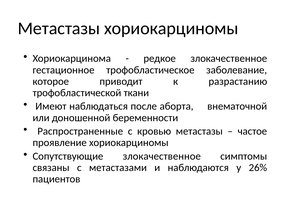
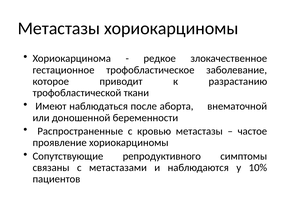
Сопутствующие злокачественное: злокачественное -> репродуктивного
26%: 26% -> 10%
